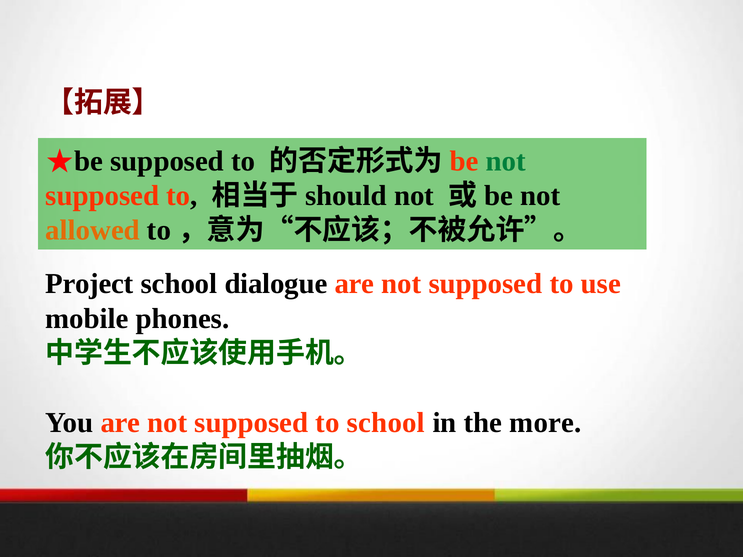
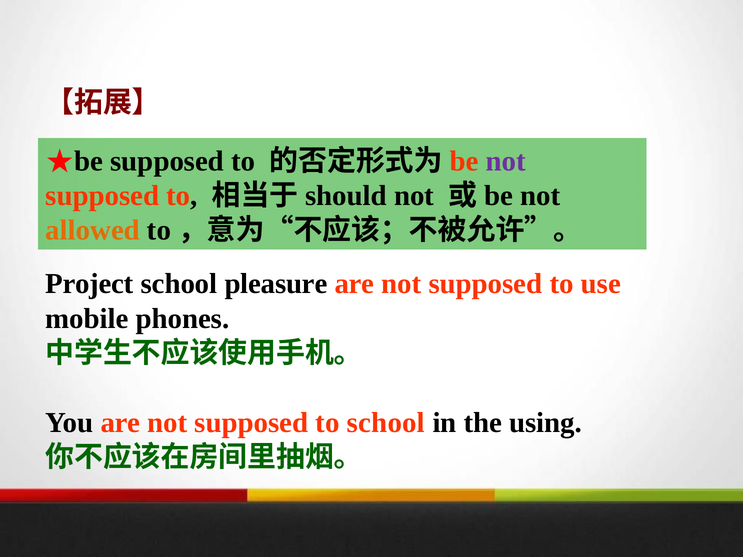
not at (506, 161) colour: green -> purple
dialogue: dialogue -> pleasure
more: more -> using
